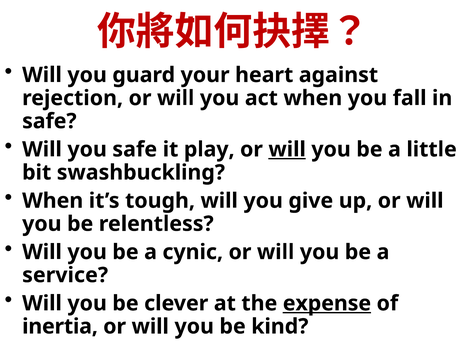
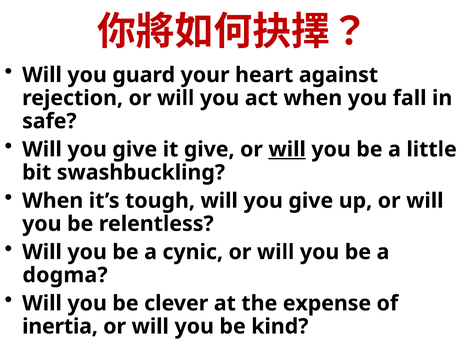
safe at (135, 149): safe -> give
it play: play -> give
service: service -> dogma
expense underline: present -> none
